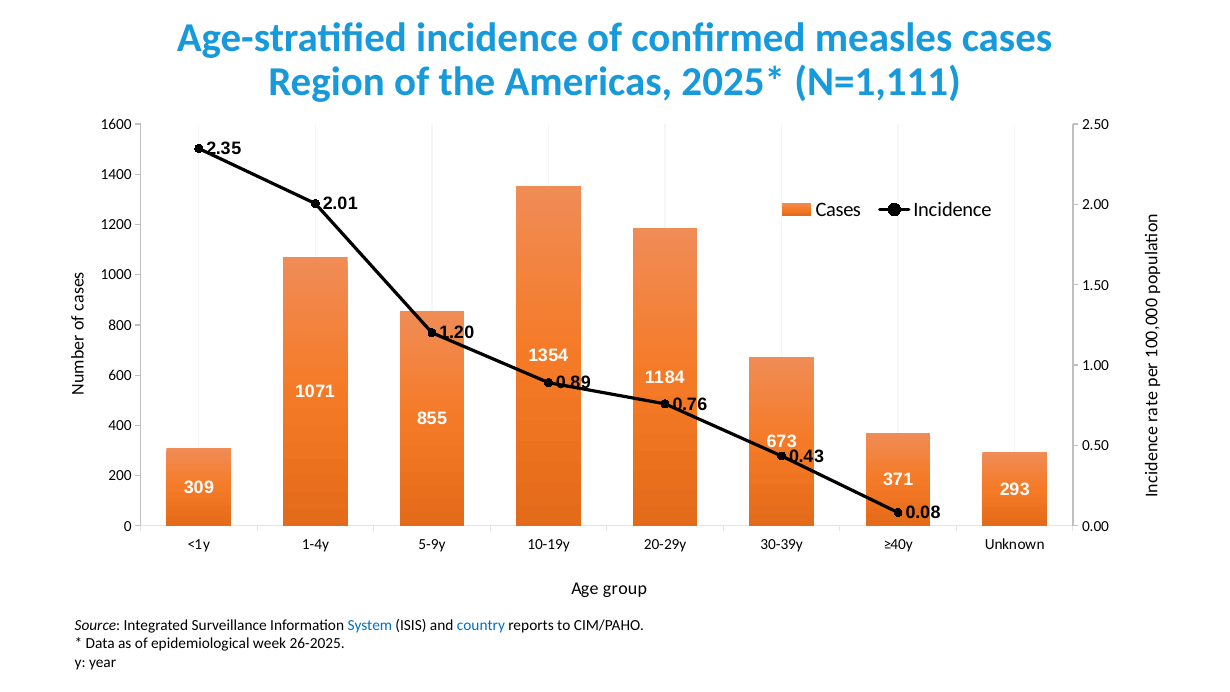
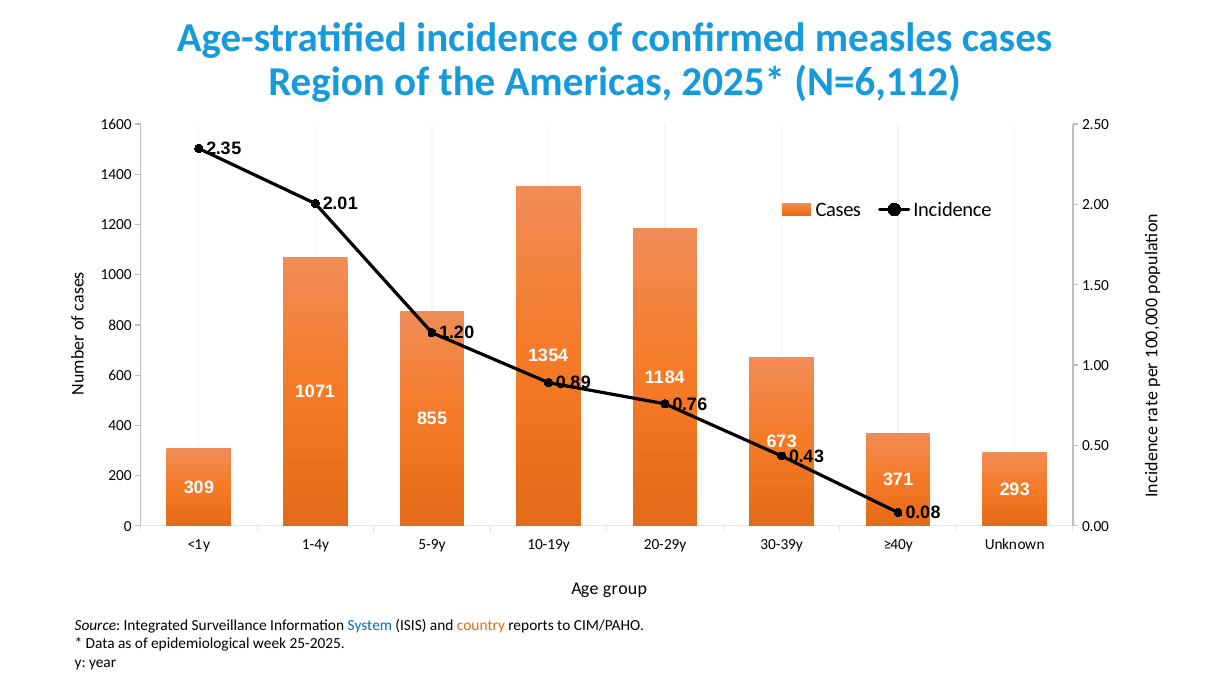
N=1,111: N=1,111 -> N=6,112
country colour: blue -> orange
26-2025: 26-2025 -> 25-2025
